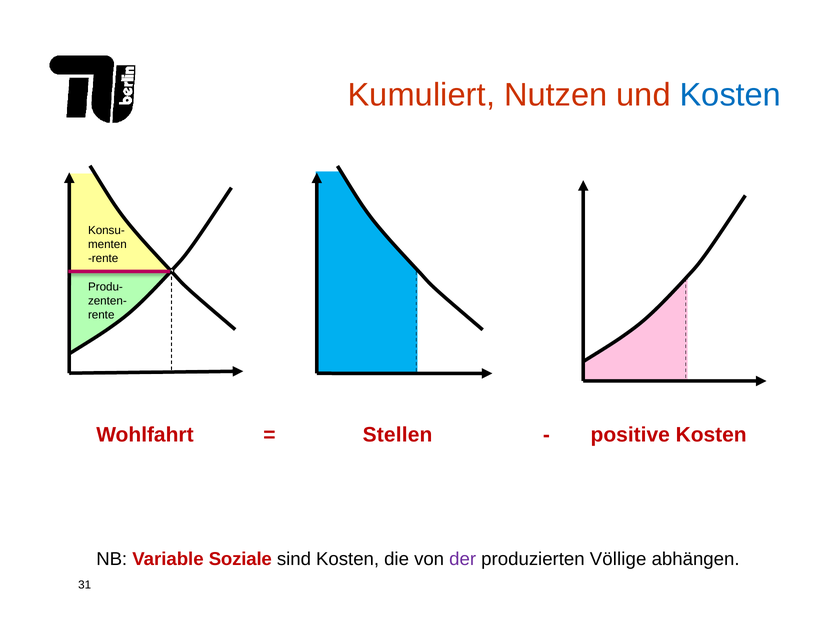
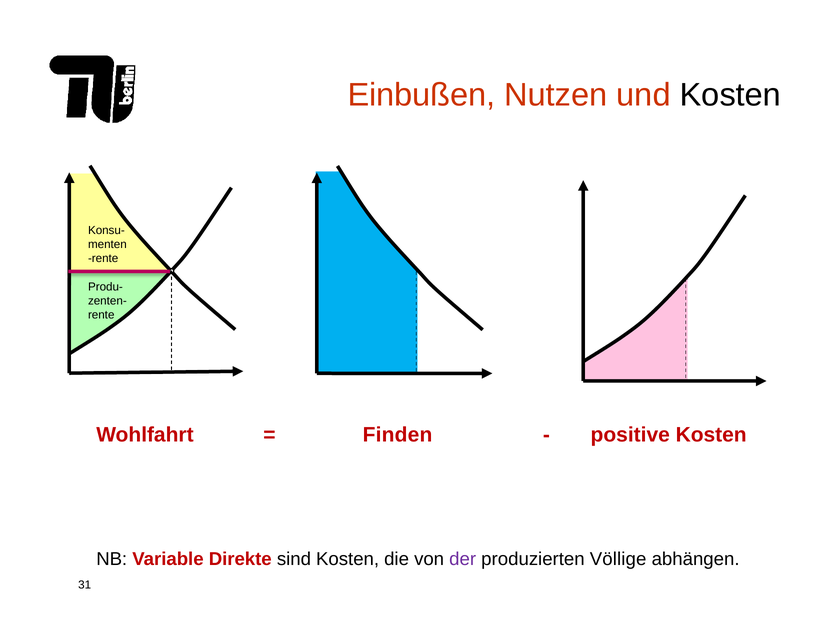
Kumuliert: Kumuliert -> Einbußen
Kosten at (730, 95) colour: blue -> black
Stellen: Stellen -> Finden
Soziale: Soziale -> Direkte
